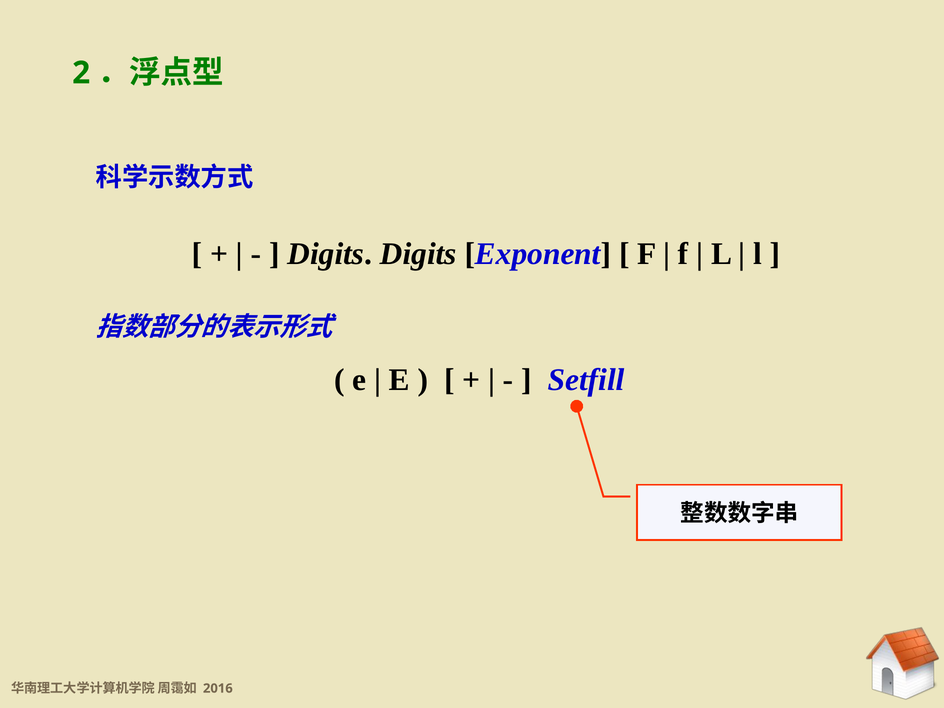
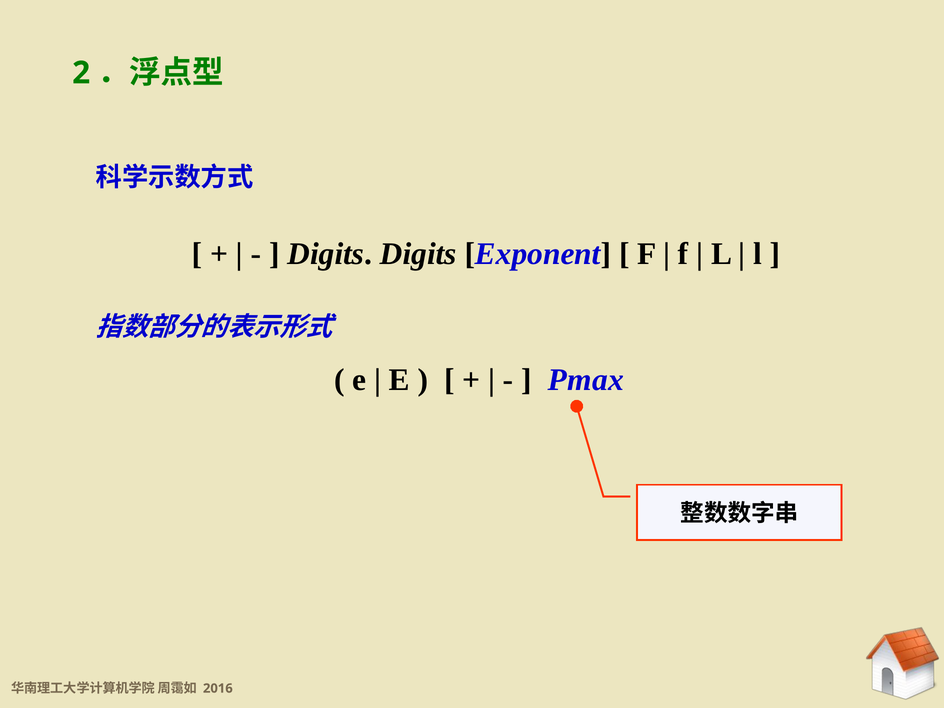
Setfill: Setfill -> Pmax
